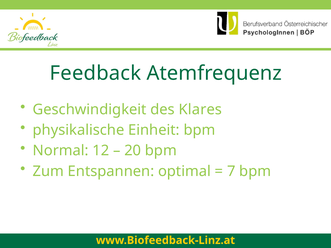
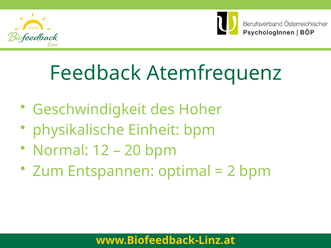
Klares: Klares -> Hoher
7: 7 -> 2
